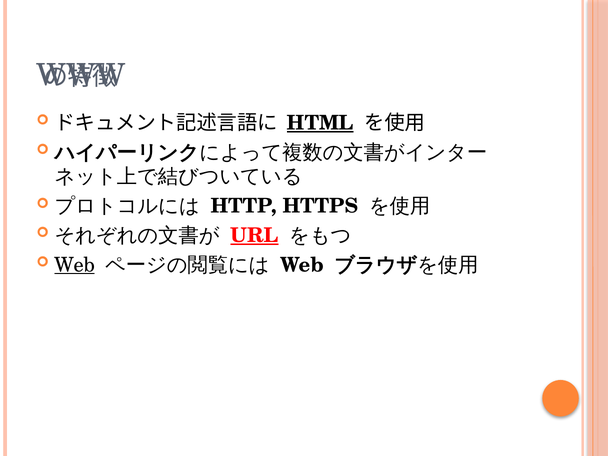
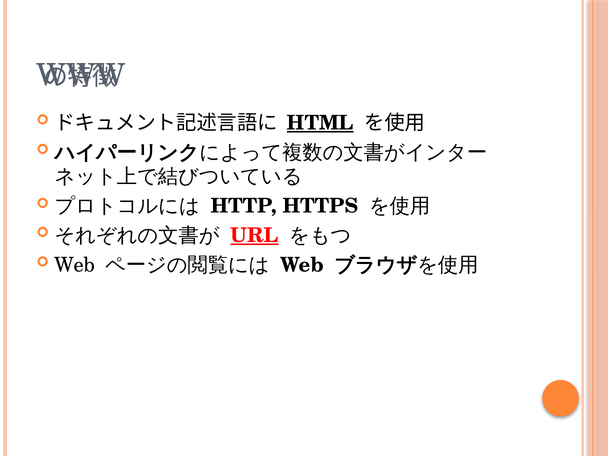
Web at (75, 265) underline: present -> none
